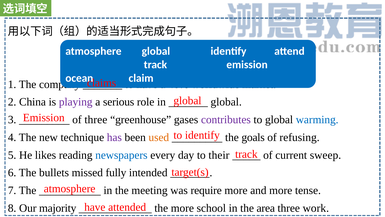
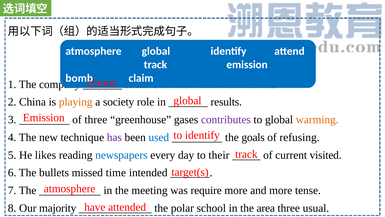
ocean: ocean -> bomb
playing colour: purple -> orange
serious: serious -> society
global at (226, 102): global -> results
warming colour: blue -> orange
used colour: orange -> blue
sweep: sweep -> visited
fully: fully -> time
the more: more -> polar
work: work -> usual
